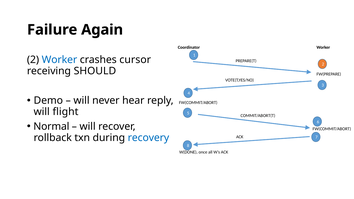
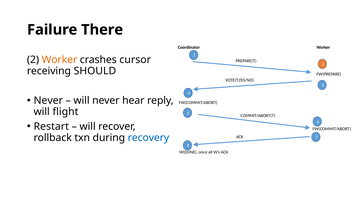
Again: Again -> There
Worker at (59, 60) colour: blue -> orange
Demo at (48, 101): Demo -> Never
Normal: Normal -> Restart
